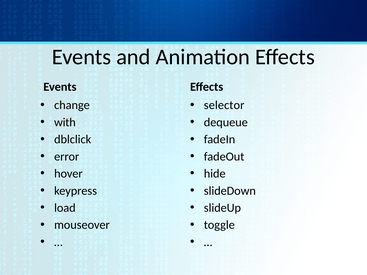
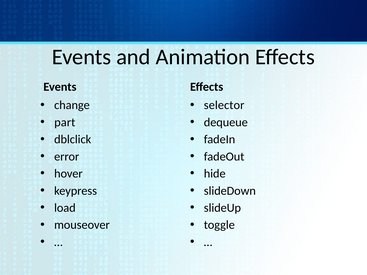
with: with -> part
